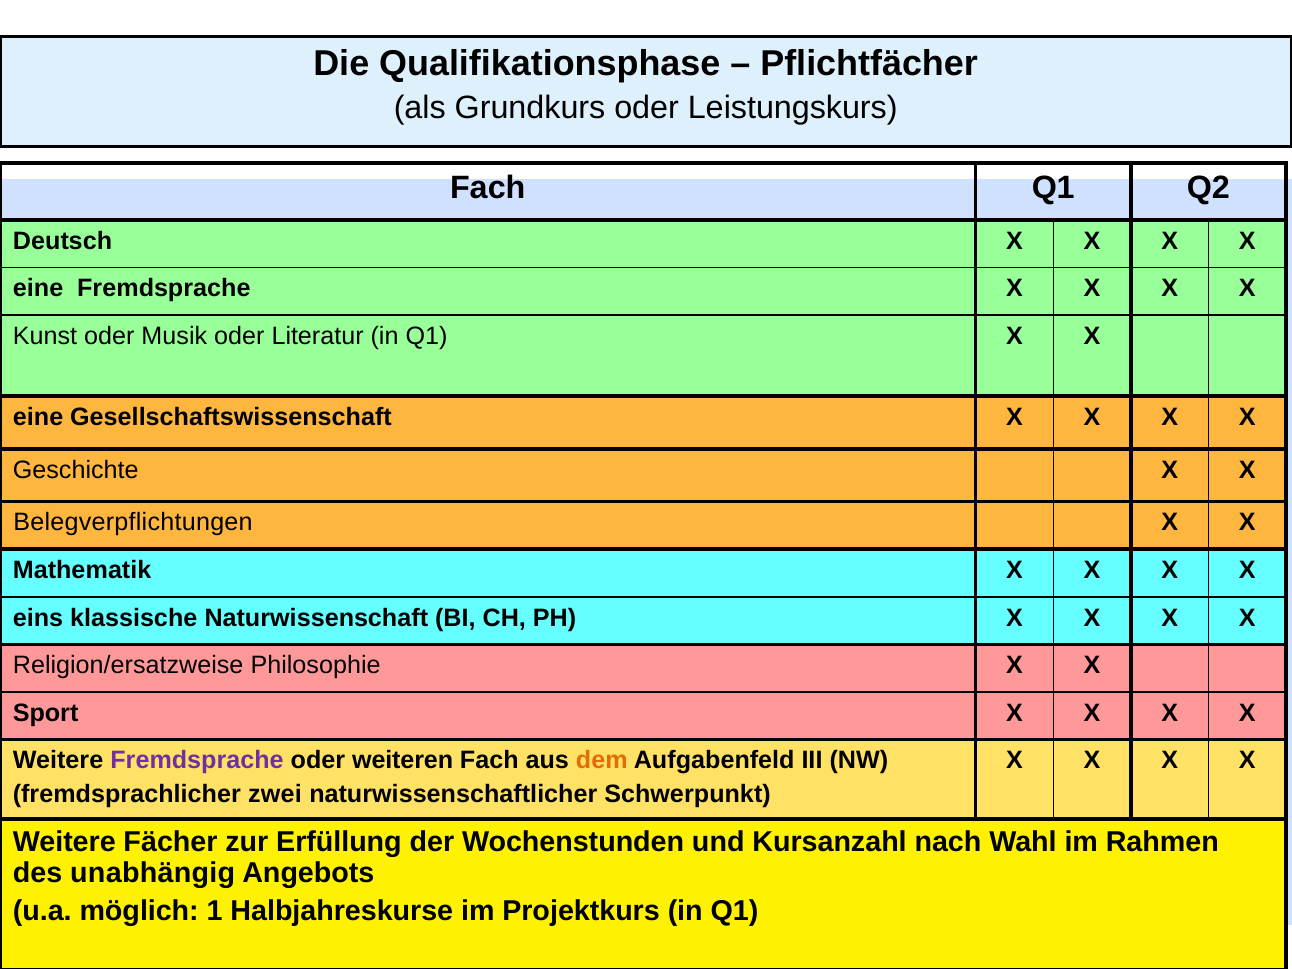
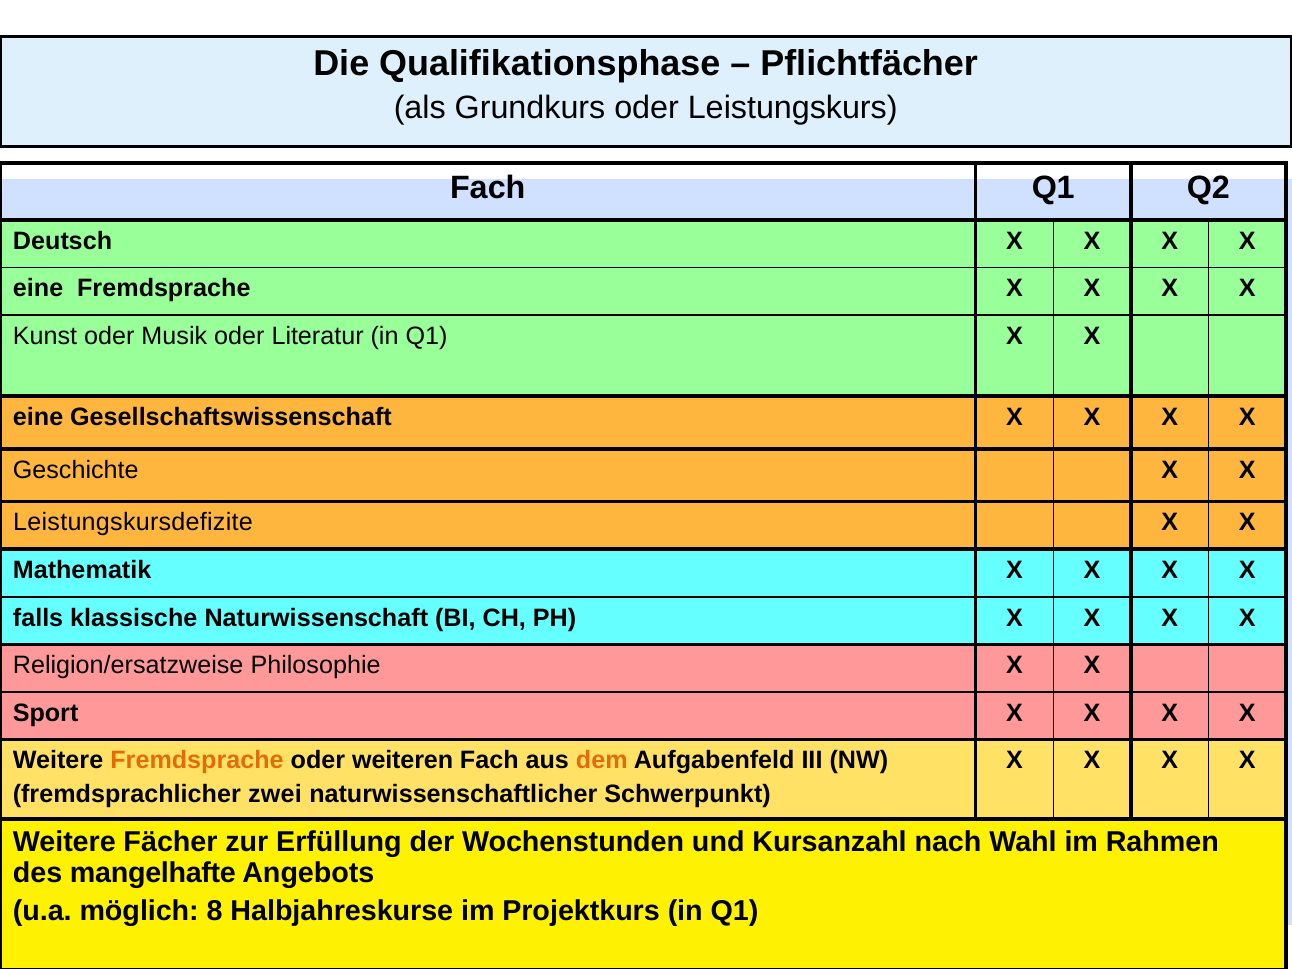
Belegverpflichtungen: Belegverpflichtungen -> Leistungskursdefizite
eins: eins -> falls
Fremdsprache at (197, 761) colour: purple -> orange
unabhängig: unabhängig -> mangelhafte
1: 1 -> 8
